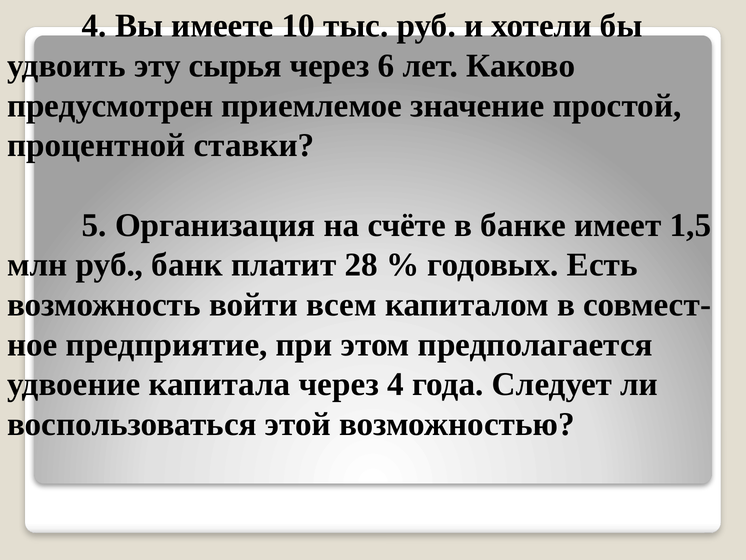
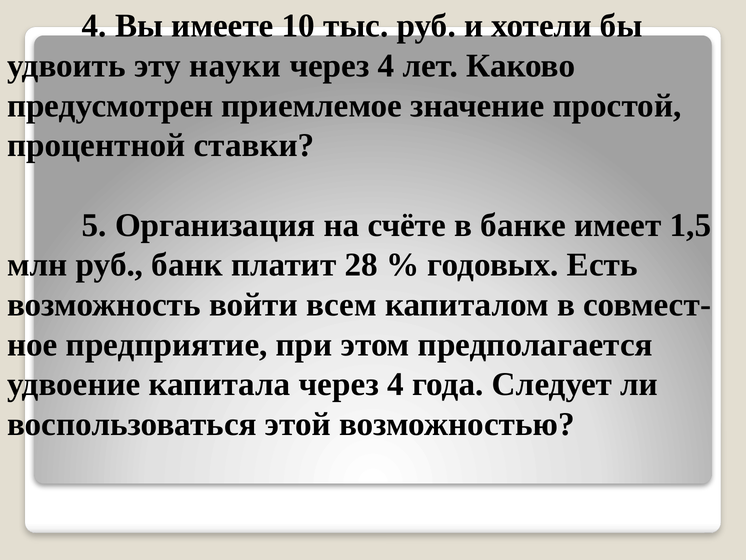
сырья: сырья -> науки
через 6: 6 -> 4
